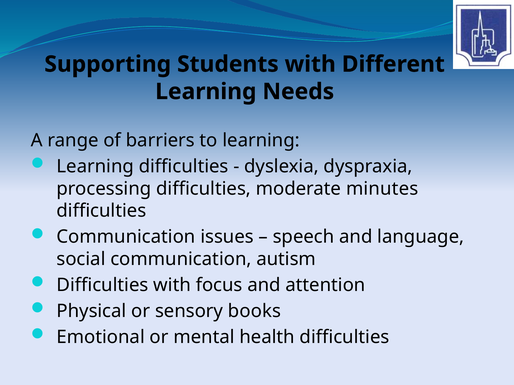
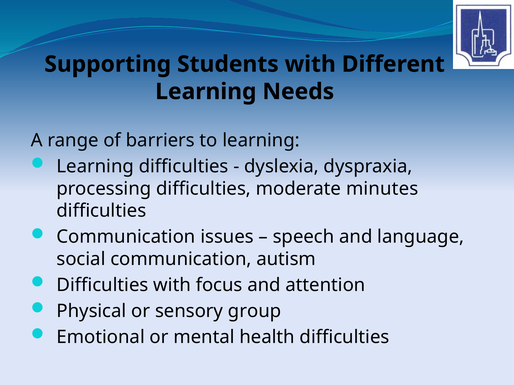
books: books -> group
